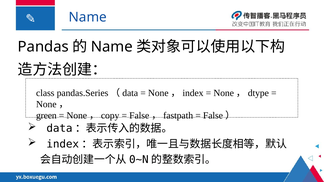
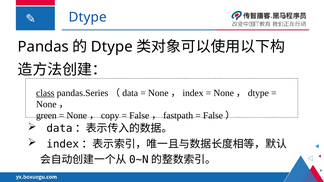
Name at (88, 17): Name -> Dtype
Name at (112, 47): Name -> Dtype
class underline: none -> present
